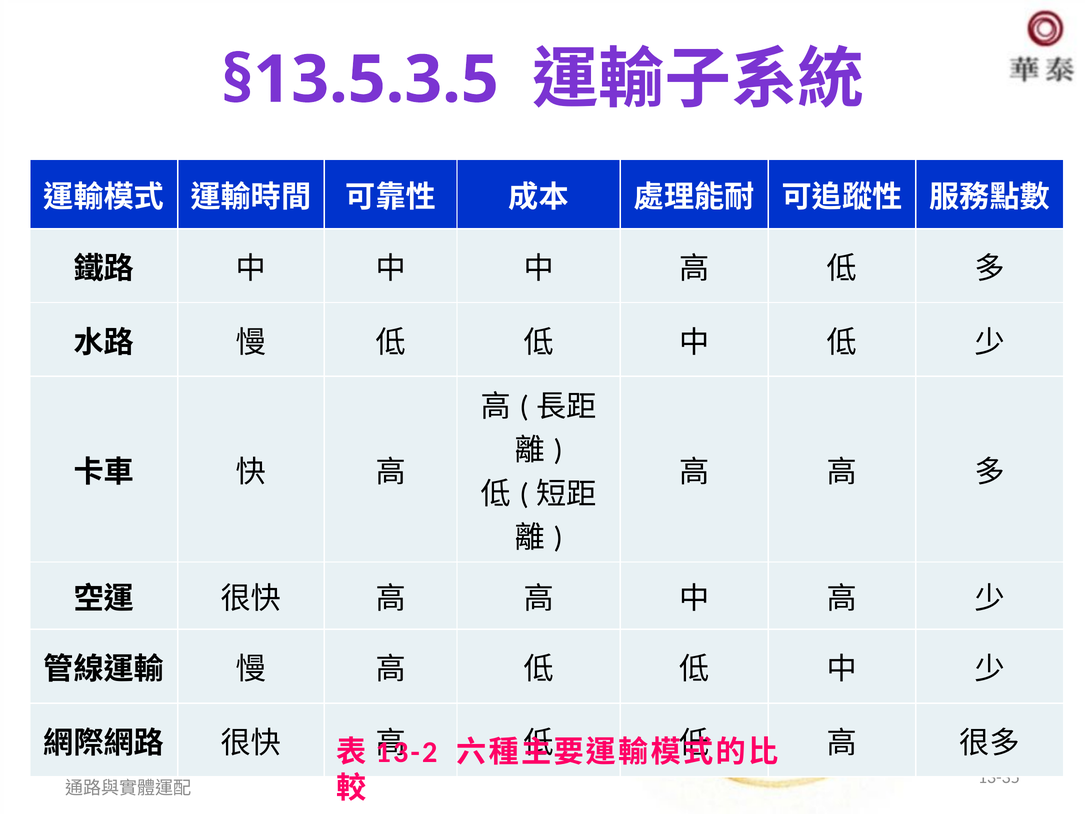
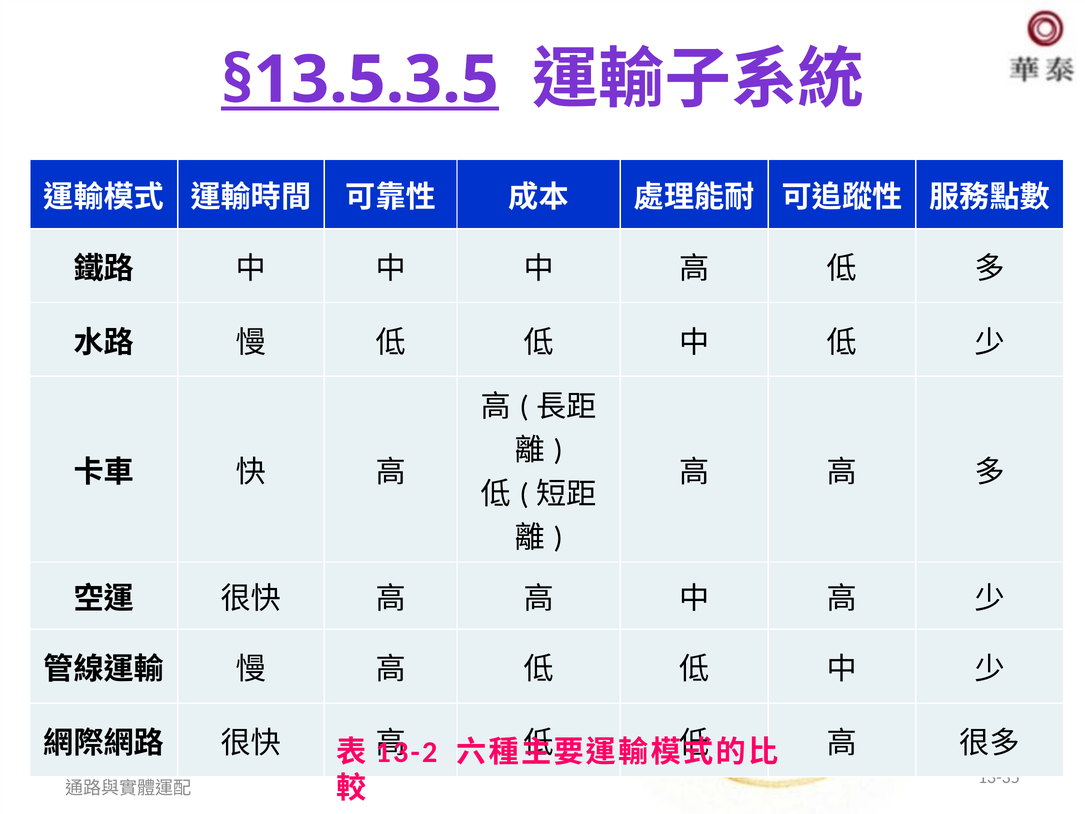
§13.5.3.5 underline: none -> present
